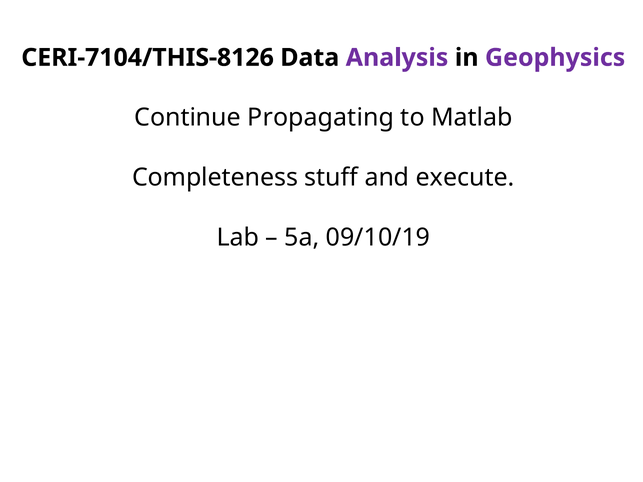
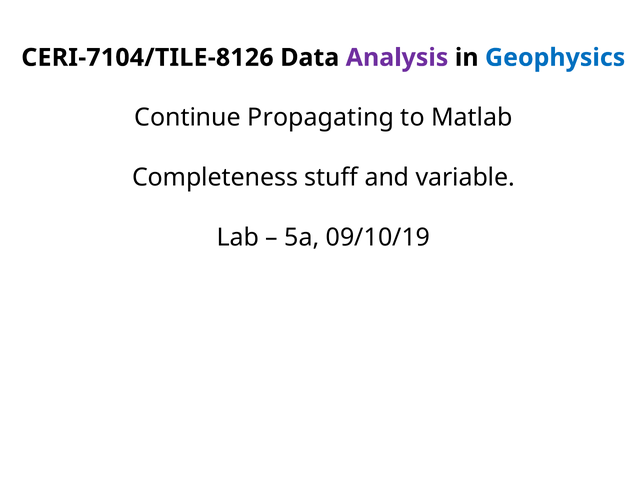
CERI-7104/THIS-8126: CERI-7104/THIS-8126 -> CERI-7104/TILE-8126
Geophysics colour: purple -> blue
execute: execute -> variable
